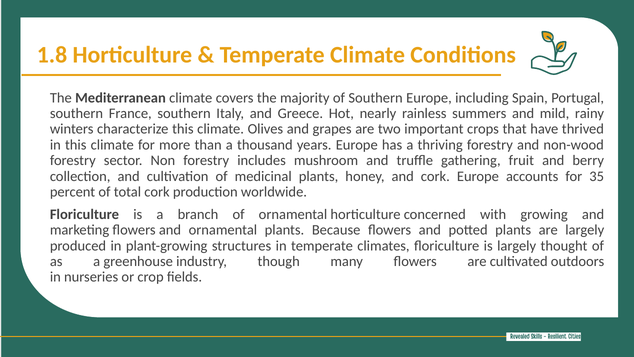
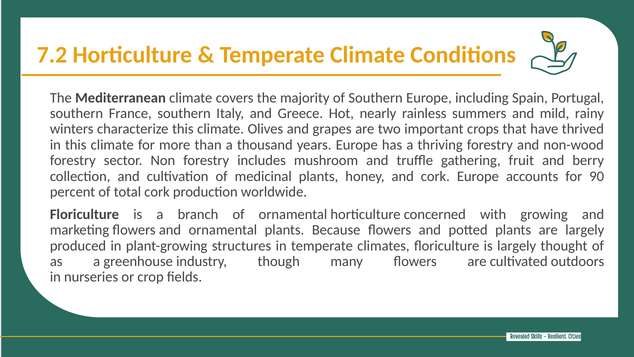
1.8: 1.8 -> 7.2
35: 35 -> 90
